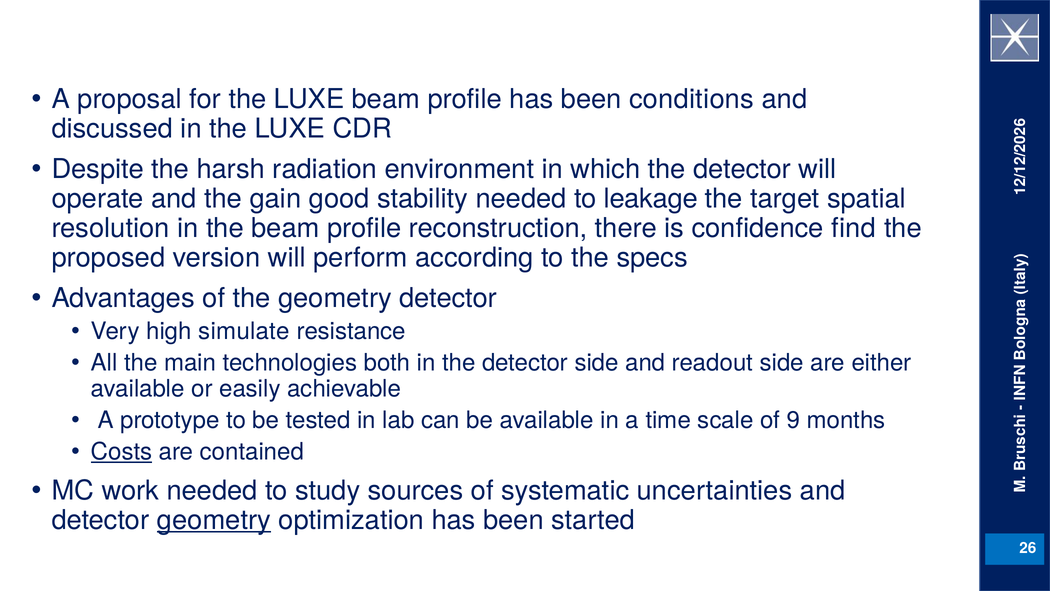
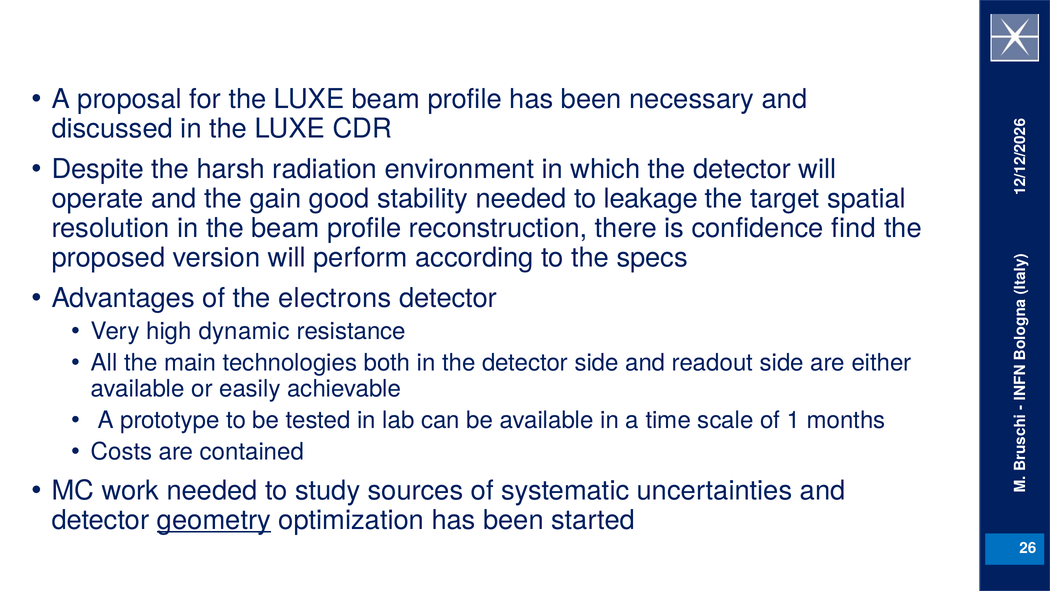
conditions: conditions -> necessary
the geometry: geometry -> electrons
simulate: simulate -> dynamic
of 9: 9 -> 1
Costs underline: present -> none
